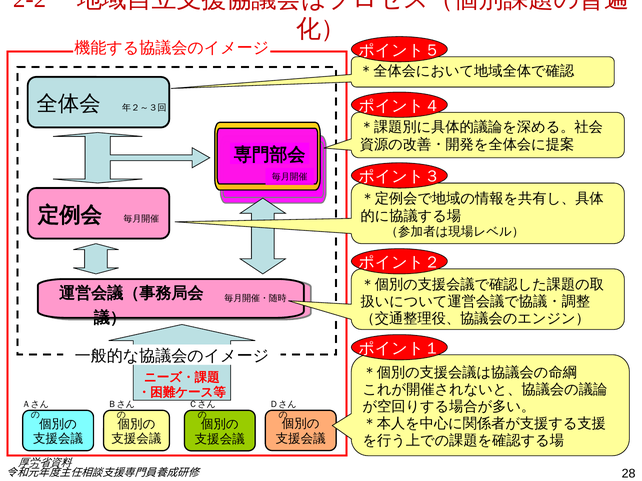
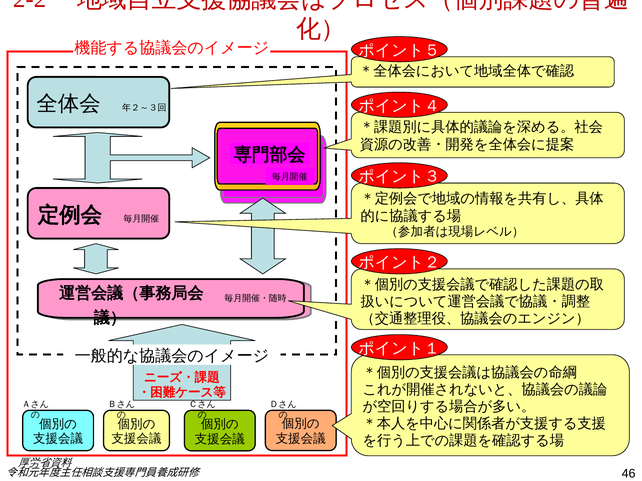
28: 28 -> 46
